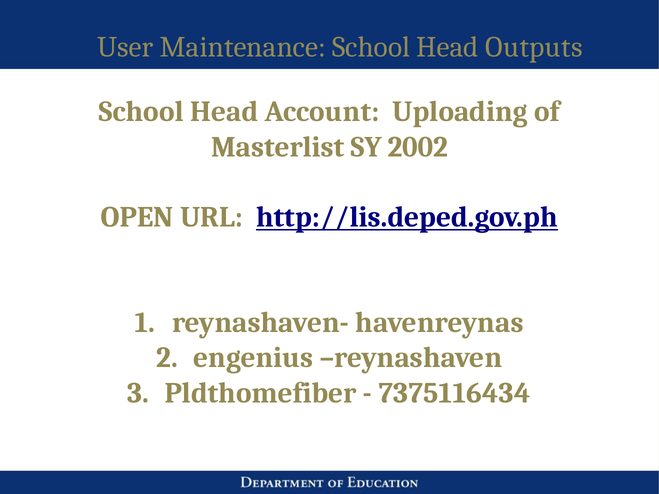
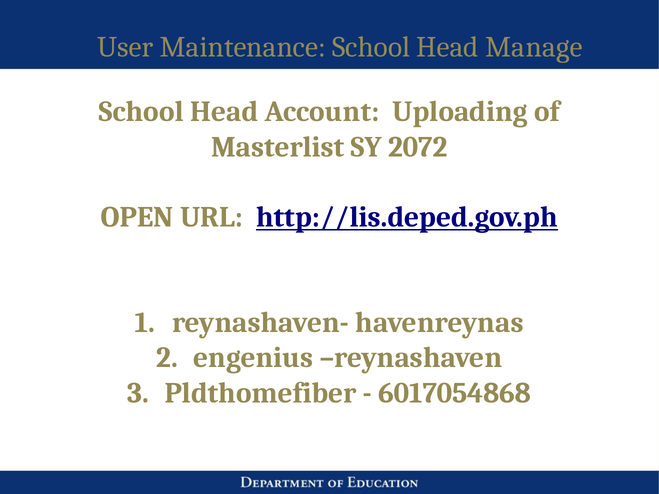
Outputs: Outputs -> Manage
2002: 2002 -> 2072
7375116434: 7375116434 -> 6017054868
